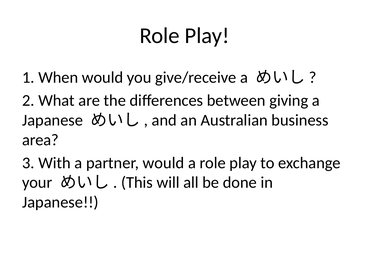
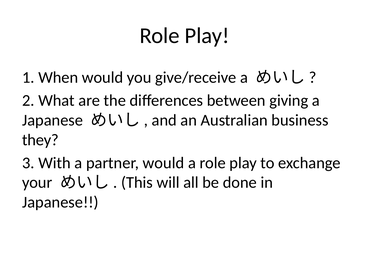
area: area -> they
